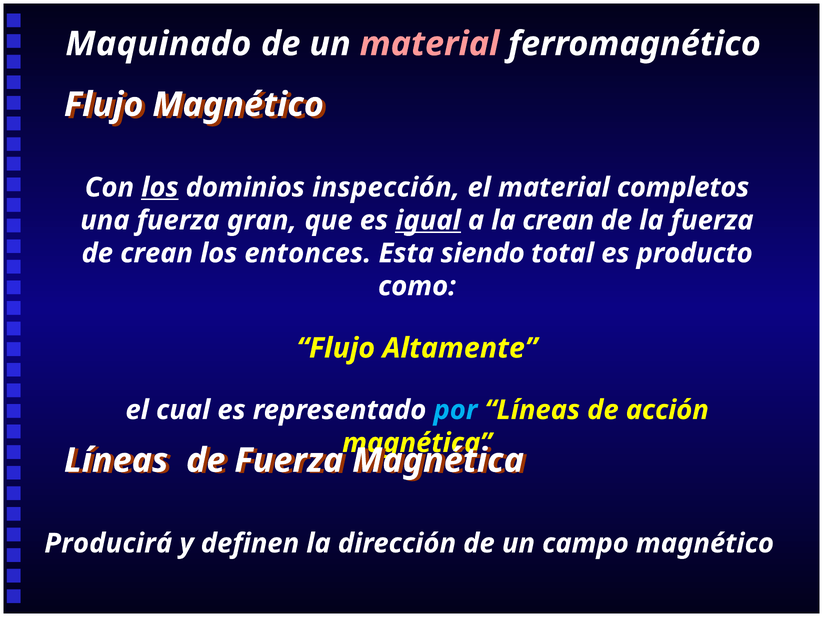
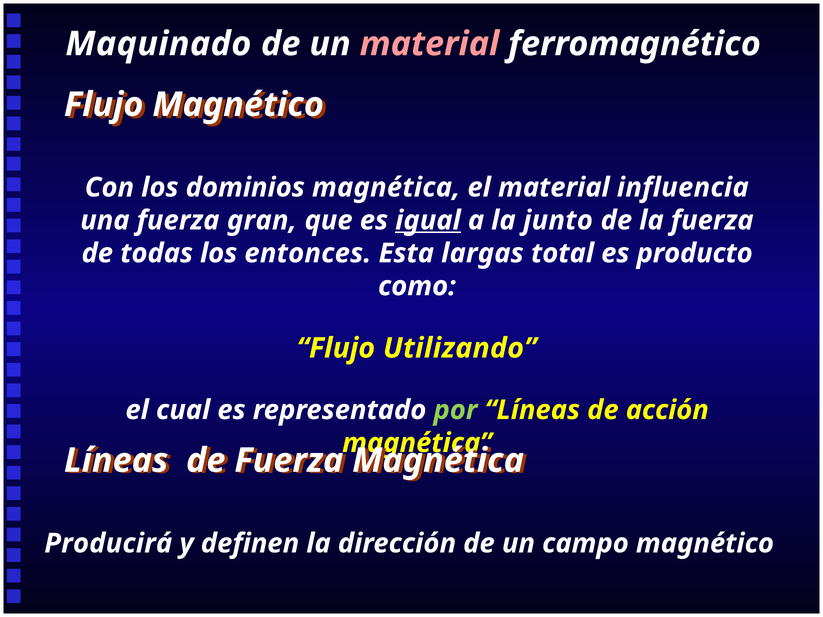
los at (160, 188) underline: present -> none
dominios inspección: inspección -> magnética
completos: completos -> influencia
la crean: crean -> junto
de crean: crean -> todas
siendo: siendo -> largas
Altamente: Altamente -> Utilizando
por colour: light blue -> light green
